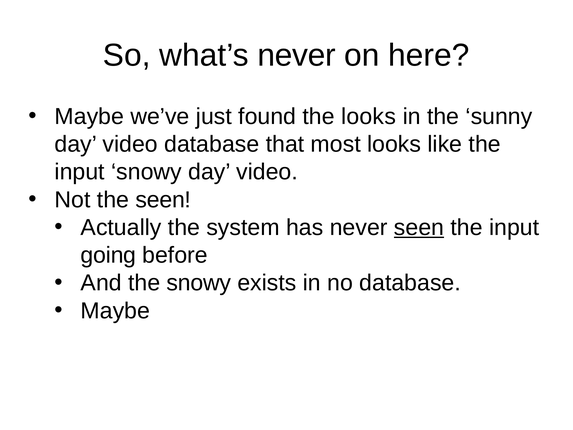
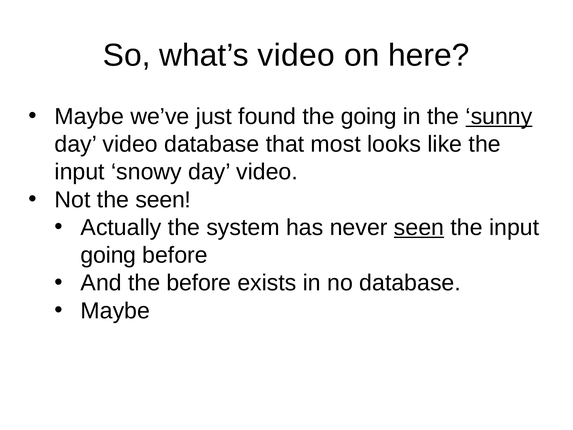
what’s never: never -> video
the looks: looks -> going
sunny underline: none -> present
the snowy: snowy -> before
